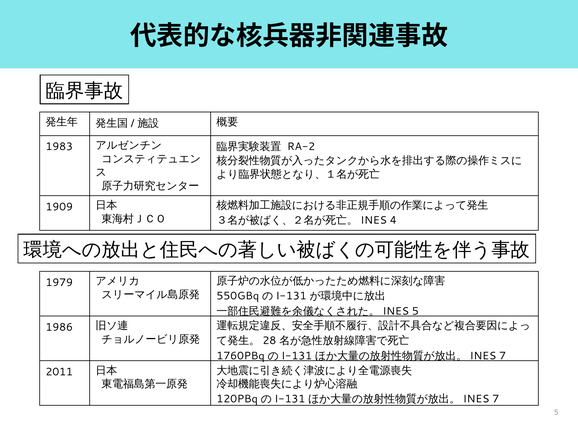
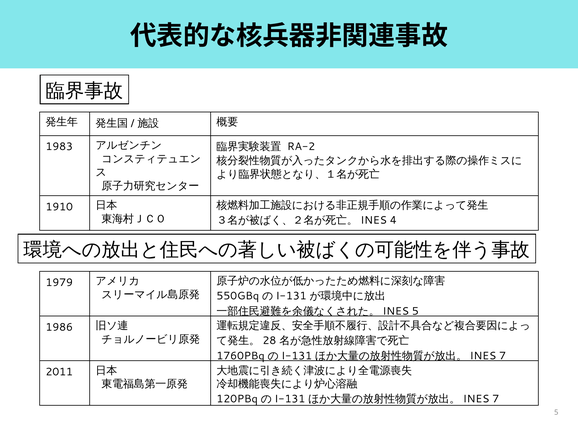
1909: 1909 -> 1910
